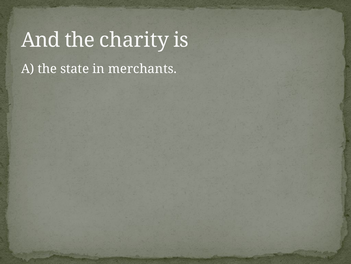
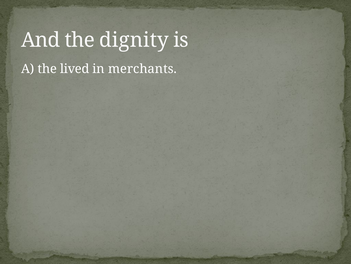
charity: charity -> dignity
state: state -> lived
